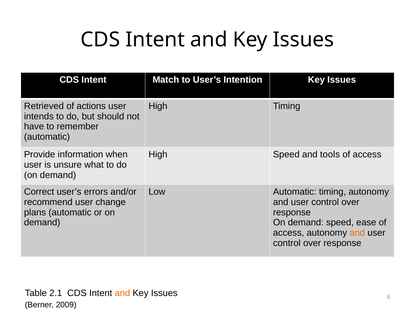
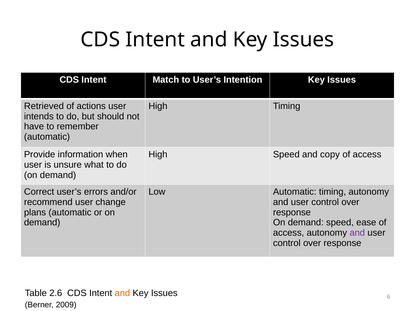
tools: tools -> copy
and at (357, 233) colour: orange -> purple
2.1: 2.1 -> 2.6
